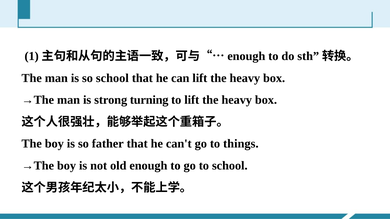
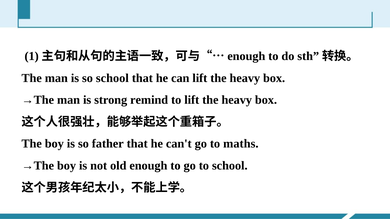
turning: turning -> remind
things: things -> maths
